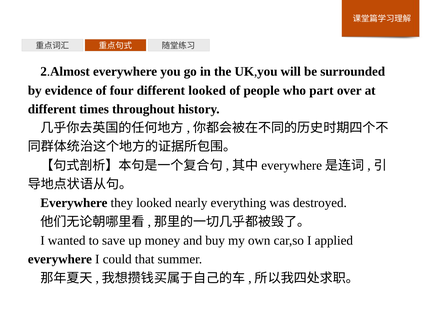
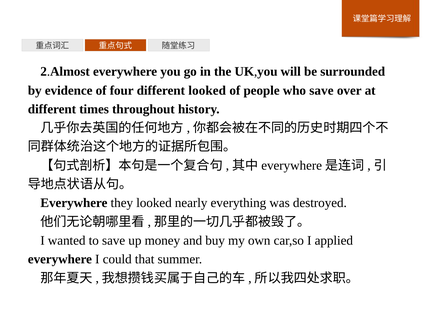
who part: part -> save
